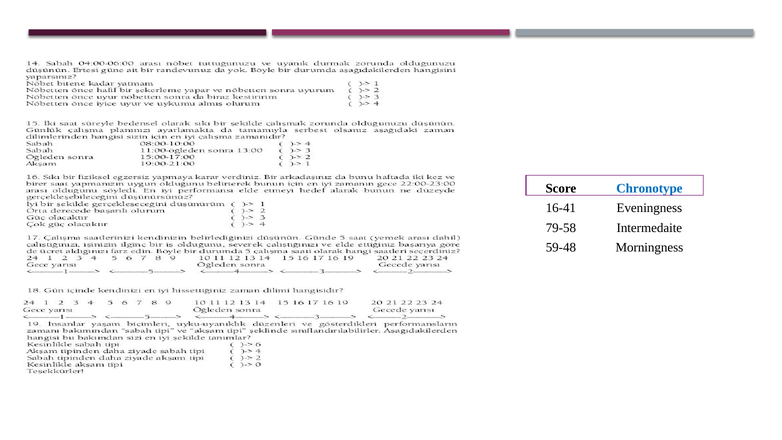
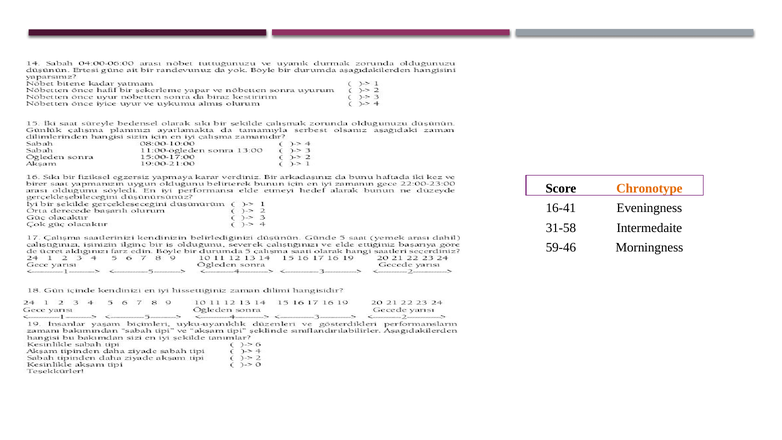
Chronotype colour: blue -> orange
79-58: 79-58 -> 31-58
59-48: 59-48 -> 59-46
